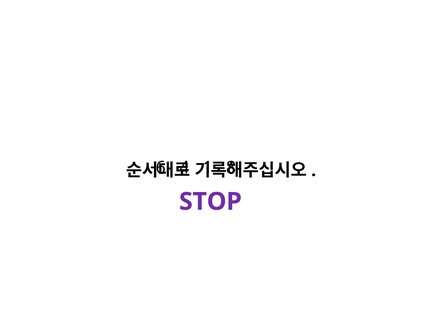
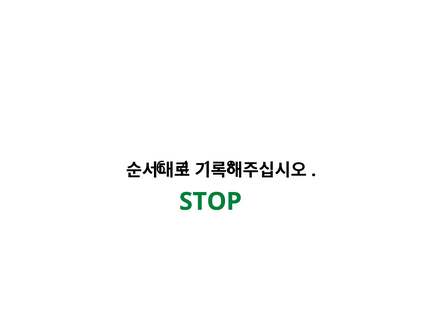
STOP colour: purple -> green
